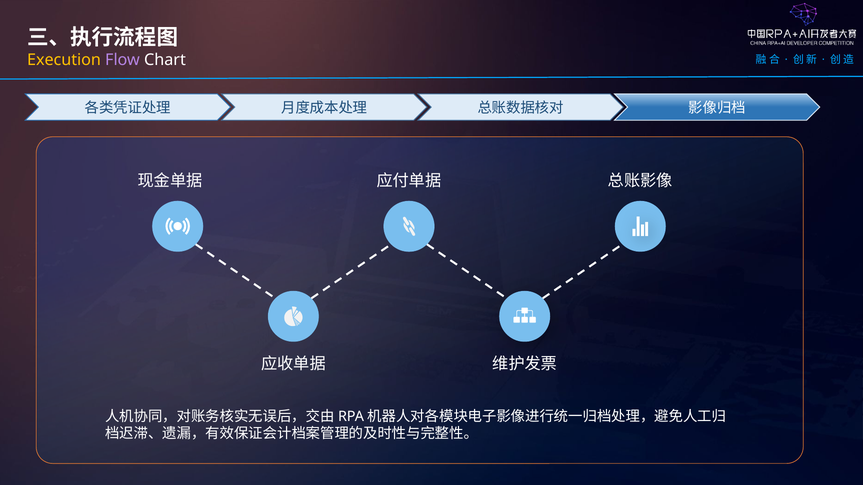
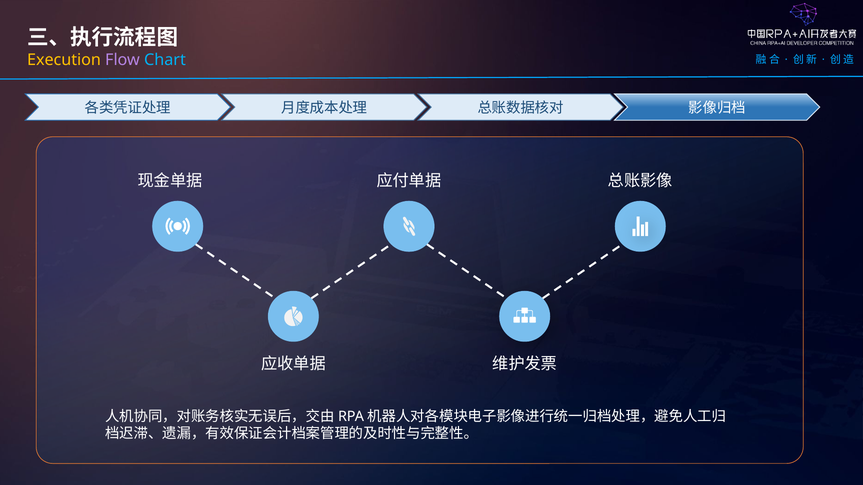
Chart colour: white -> light blue
